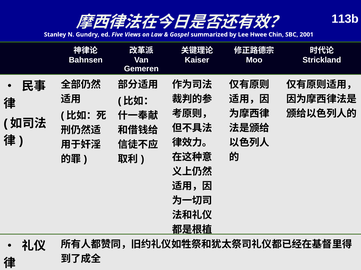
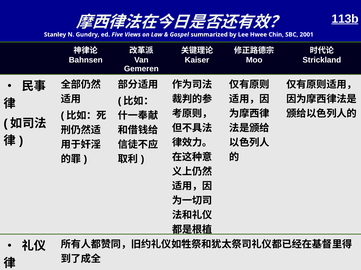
113b underline: none -> present
